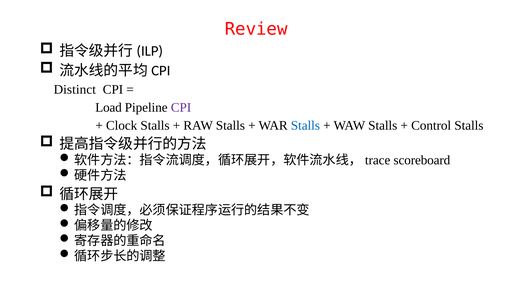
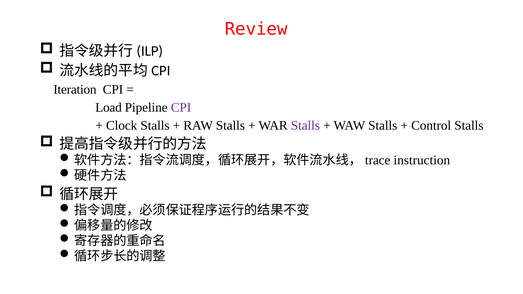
Distinct: Distinct -> Iteration
Stalls at (305, 125) colour: blue -> purple
scoreboard: scoreboard -> instruction
